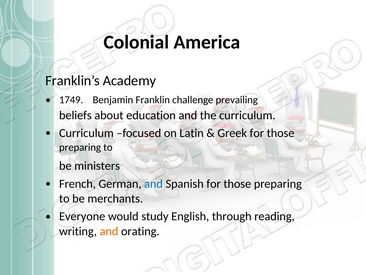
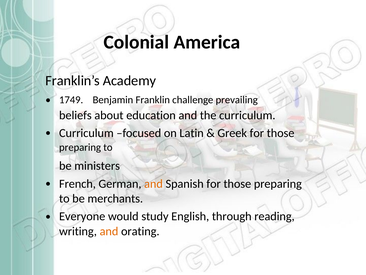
and at (153, 183) colour: blue -> orange
